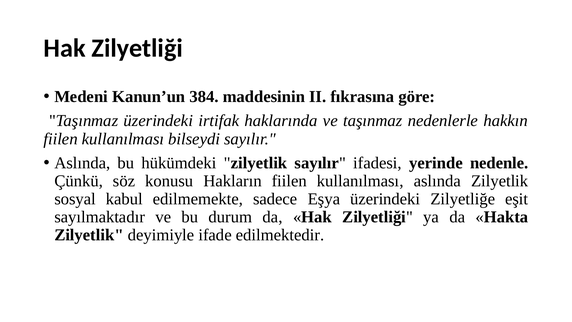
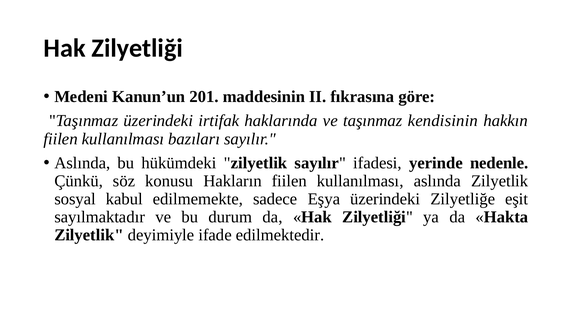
384: 384 -> 201
nedenlerle: nedenlerle -> kendisinin
bilseydi: bilseydi -> bazıları
